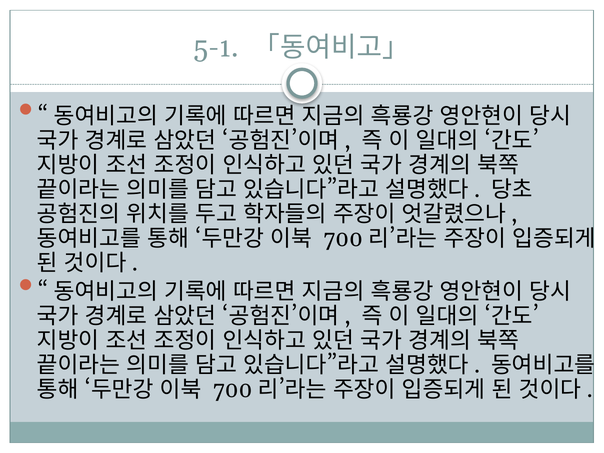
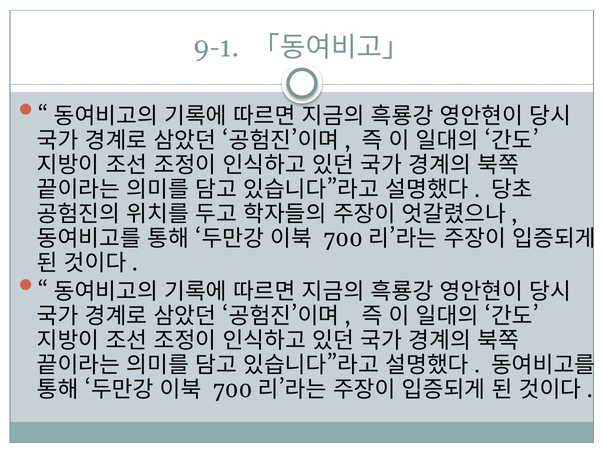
5-1: 5-1 -> 9-1
